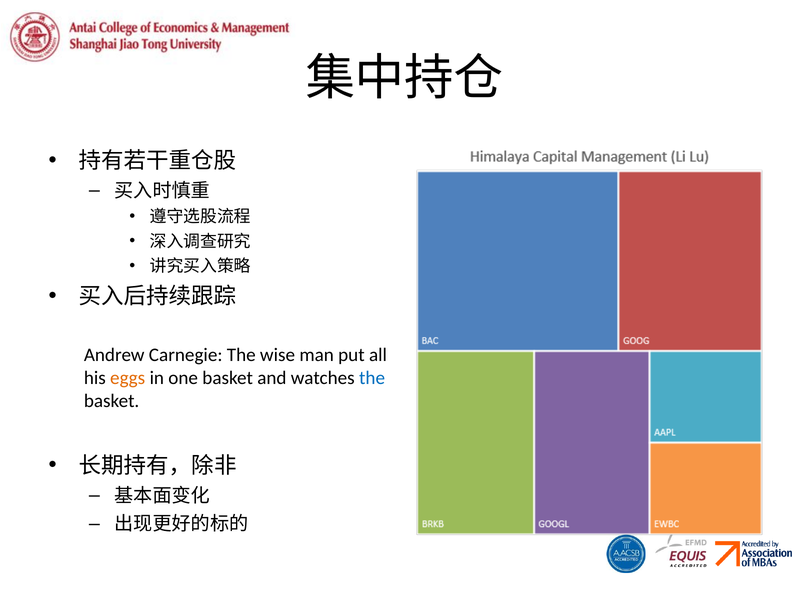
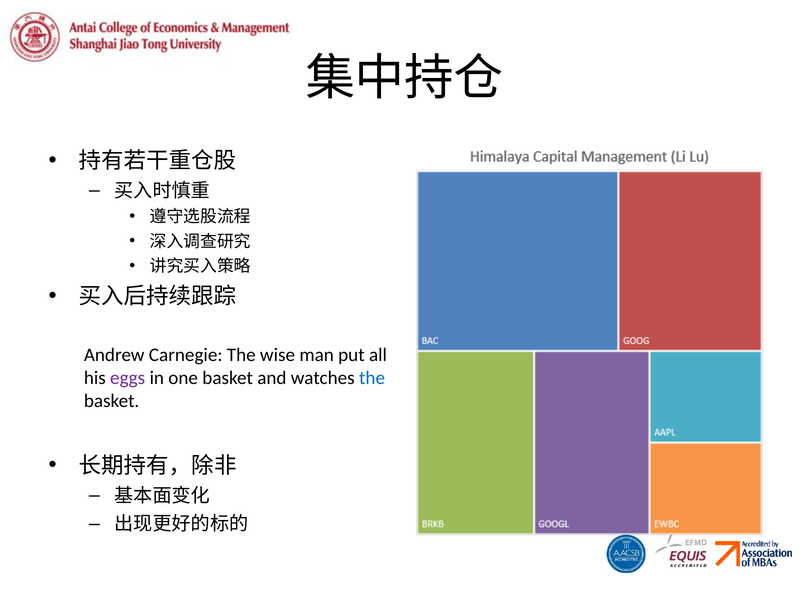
eggs colour: orange -> purple
